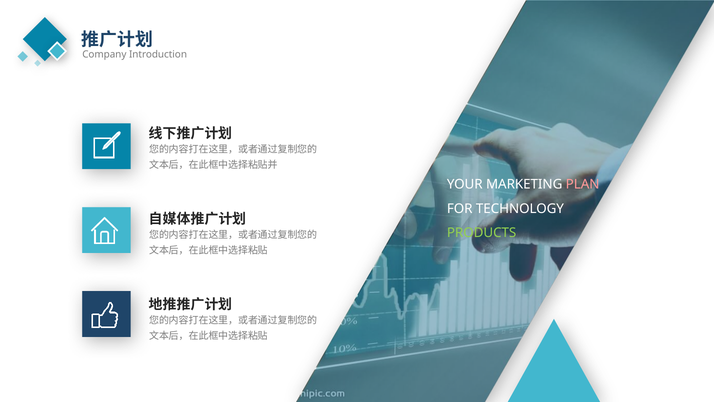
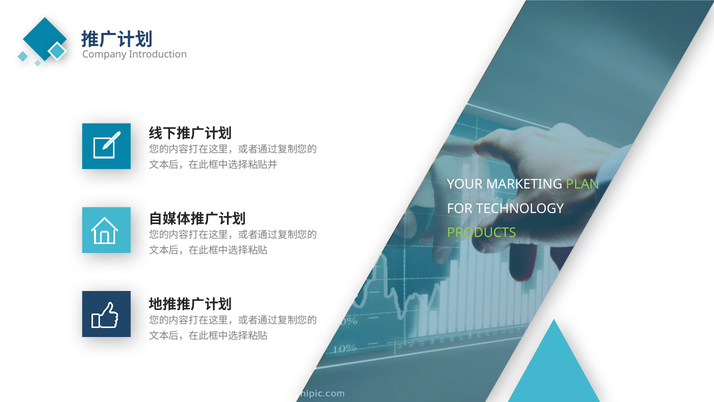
PLAN colour: pink -> light green
